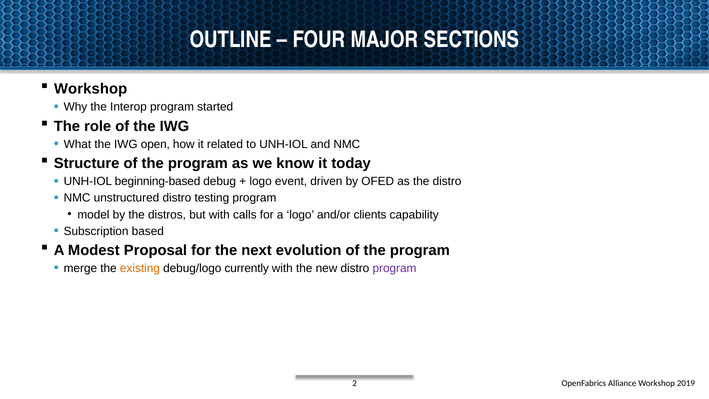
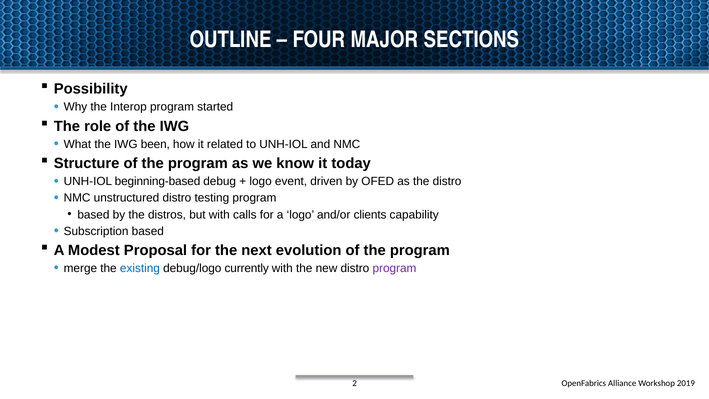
Workshop at (91, 89): Workshop -> Possibility
open: open -> been
model at (93, 215): model -> based
existing colour: orange -> blue
